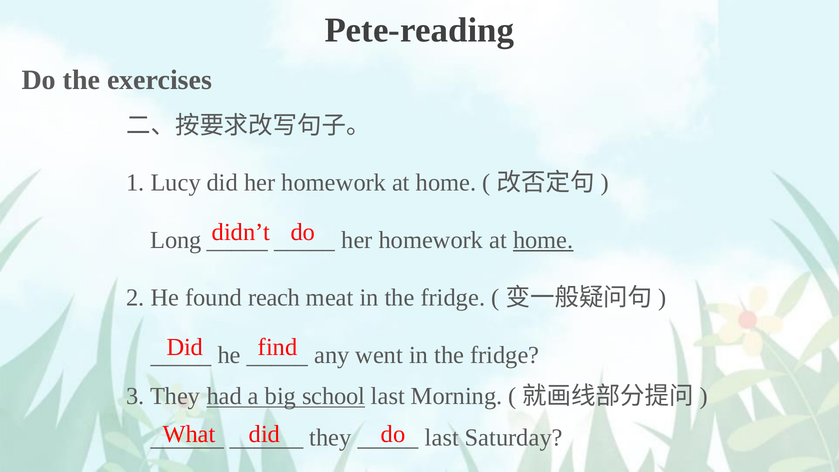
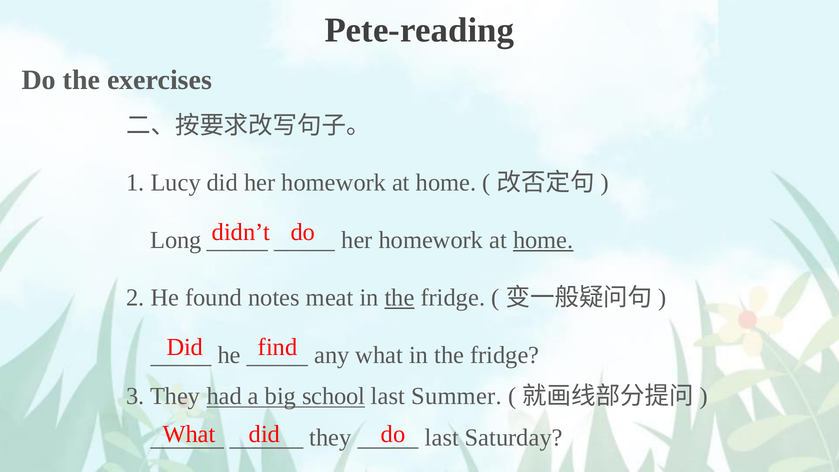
reach: reach -> notes
the at (400, 298) underline: none -> present
any went: went -> what
Morning: Morning -> Summer
